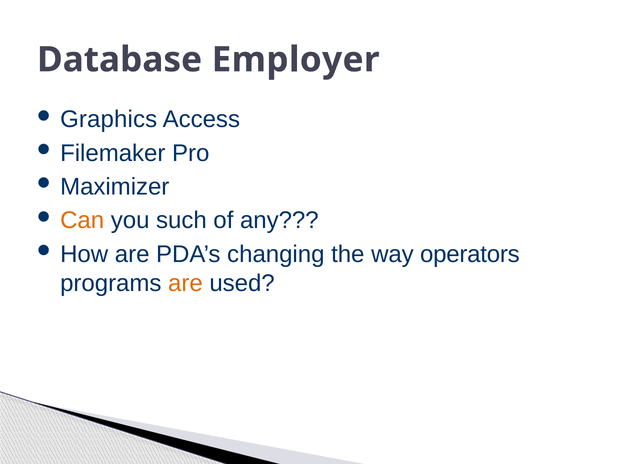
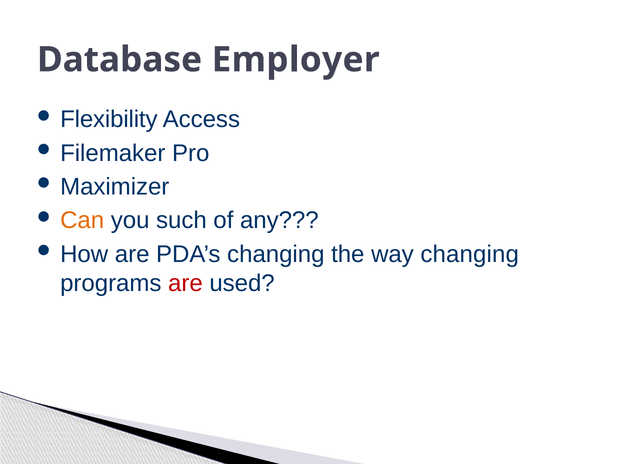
Graphics: Graphics -> Flexibility
way operators: operators -> changing
are at (185, 283) colour: orange -> red
